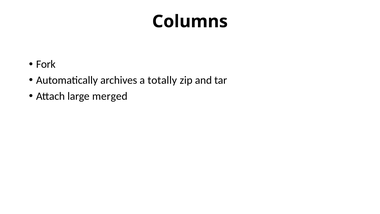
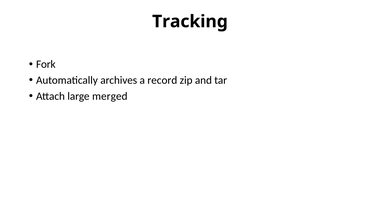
Columns: Columns -> Tracking
totally: totally -> record
